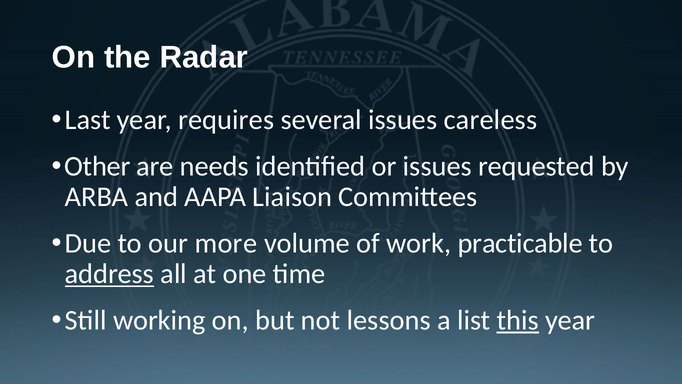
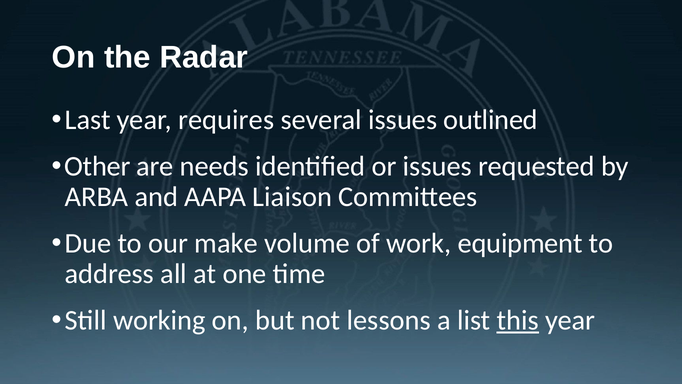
careless: careless -> outlined
more: more -> make
practicable: practicable -> equipment
address underline: present -> none
